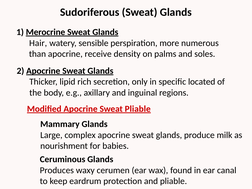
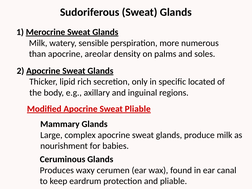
Hair at (38, 43): Hair -> Milk
receive: receive -> areolar
